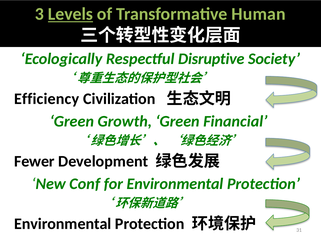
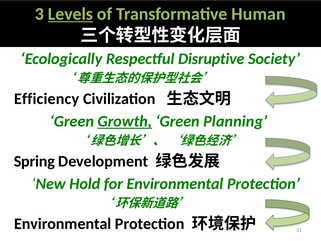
Growth underline: none -> present
Financial: Financial -> Planning
Fewer: Fewer -> Spring
Conf: Conf -> Hold
